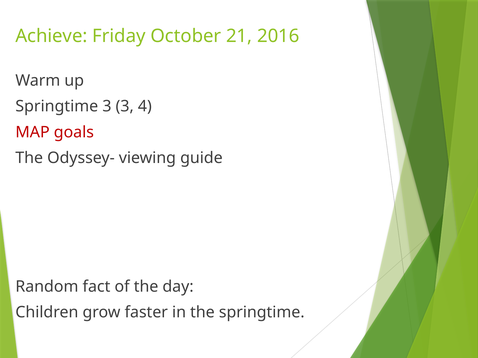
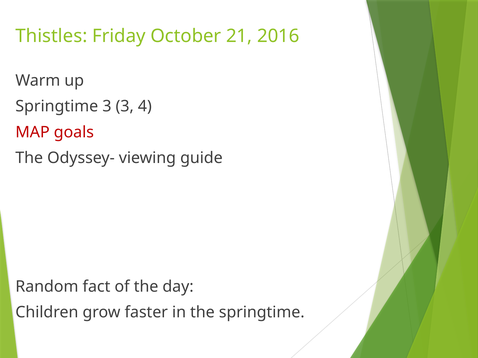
Achieve: Achieve -> Thistles
